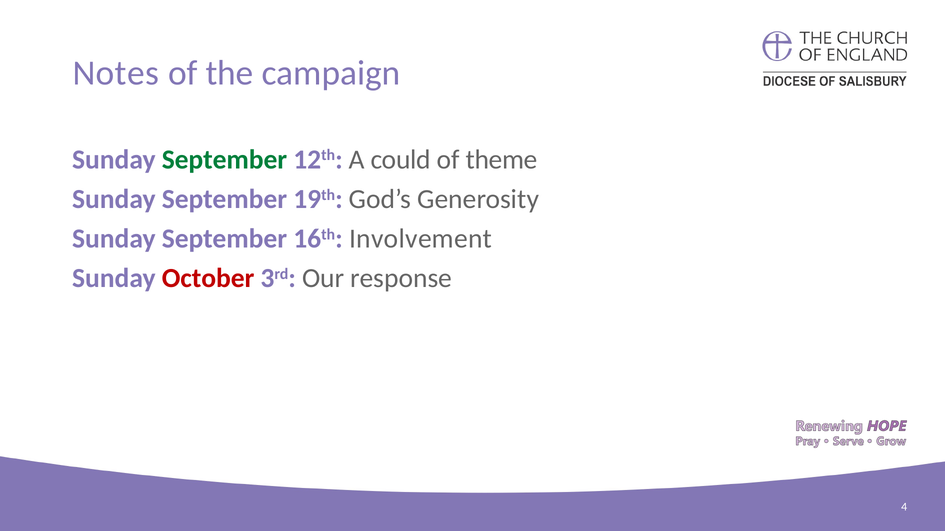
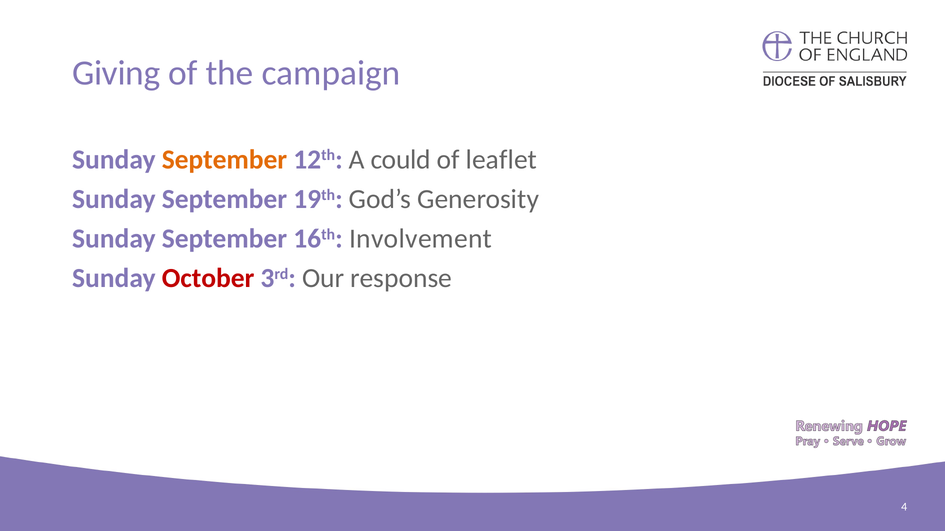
Notes: Notes -> Giving
September at (224, 160) colour: green -> orange
theme: theme -> leaflet
